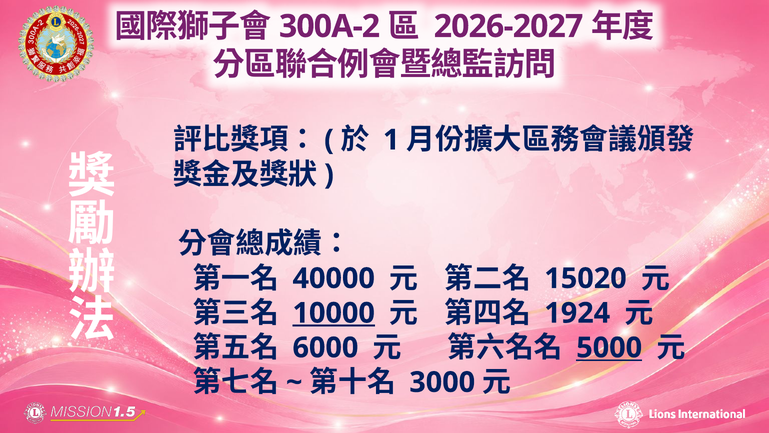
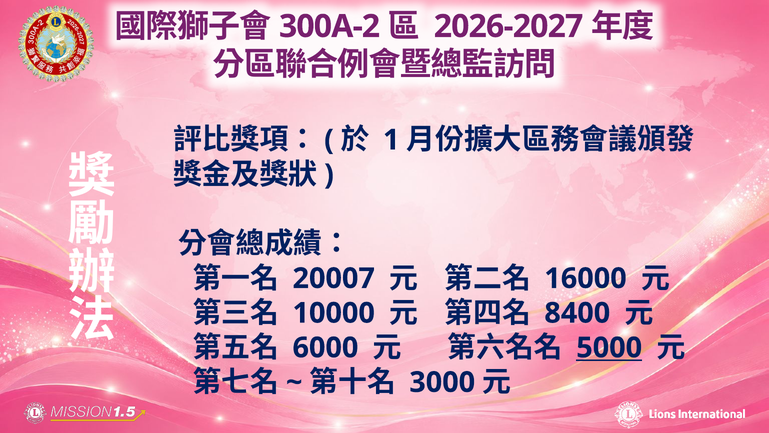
40000: 40000 -> 20007
15020: 15020 -> 16000
10000 underline: present -> none
1924: 1924 -> 8400
